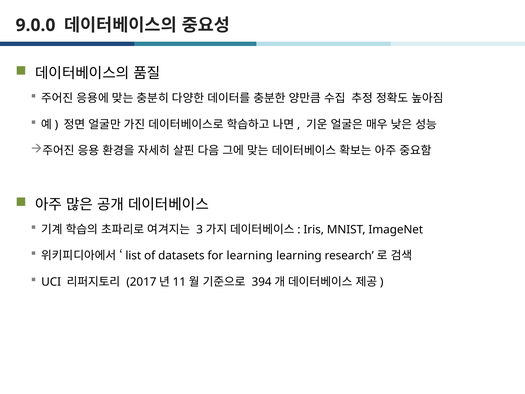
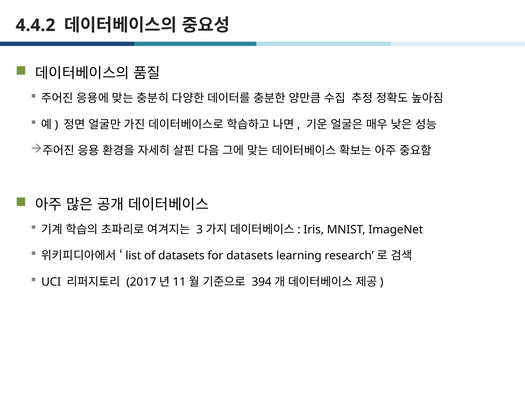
9.0.0: 9.0.0 -> 4.4.2
for learning: learning -> datasets
